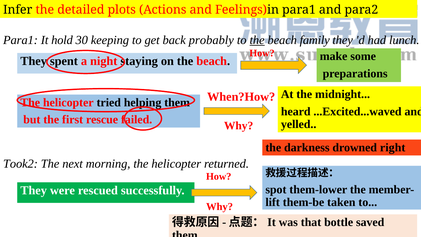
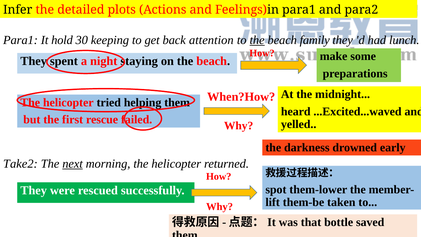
probably: probably -> attention
right: right -> early
Took2: Took2 -> Take2
next underline: none -> present
